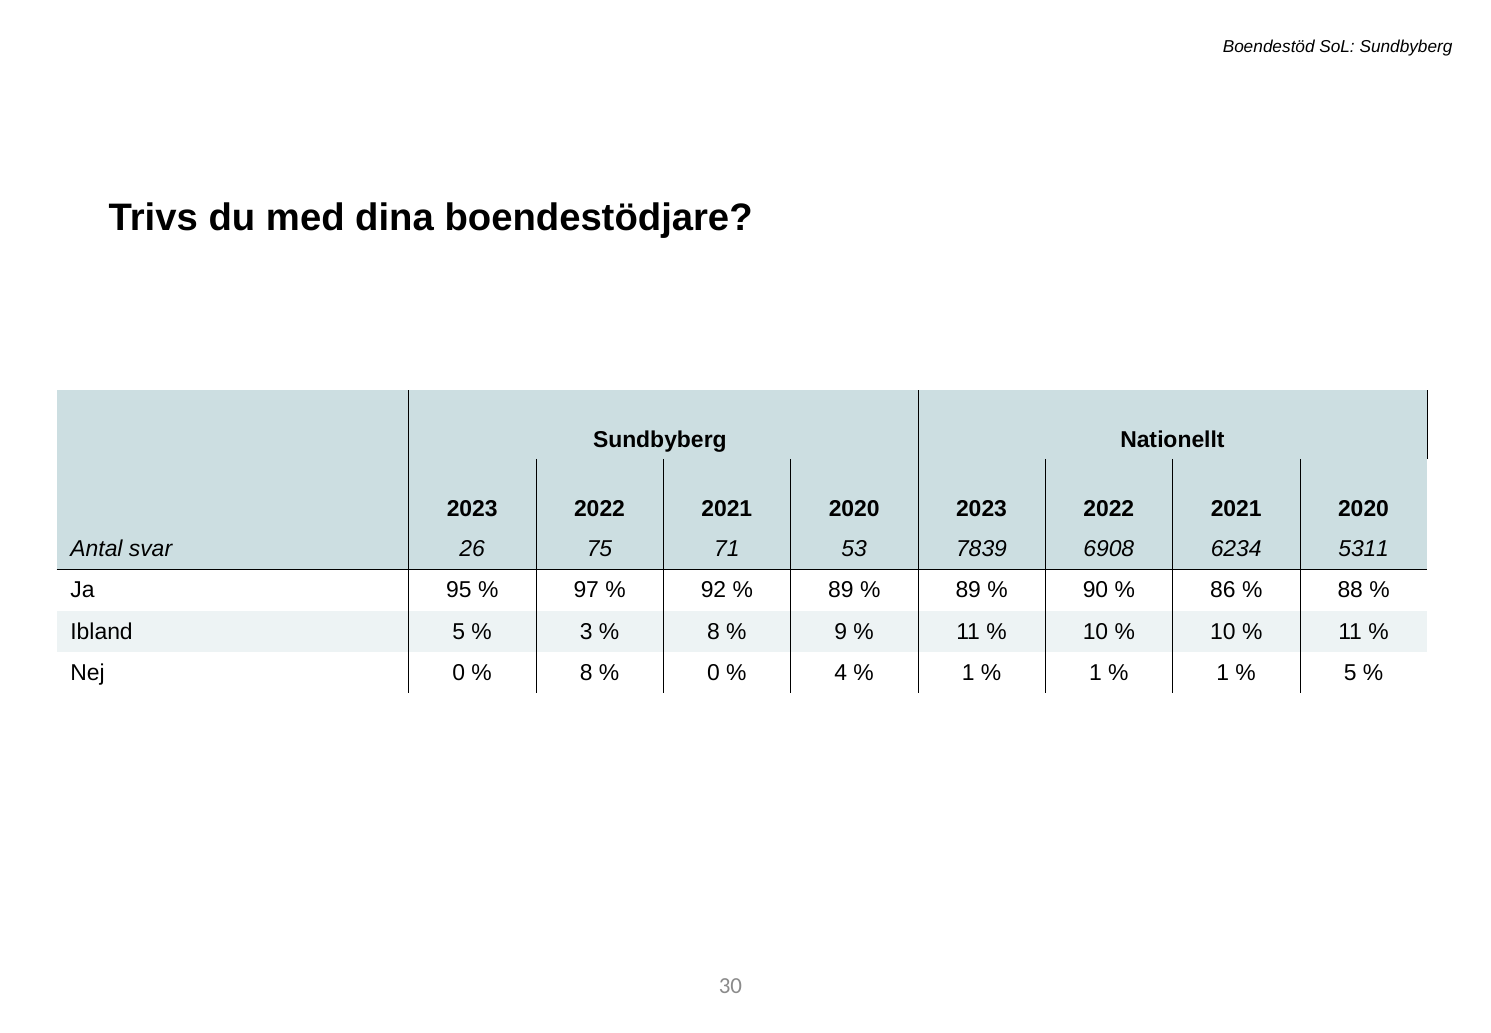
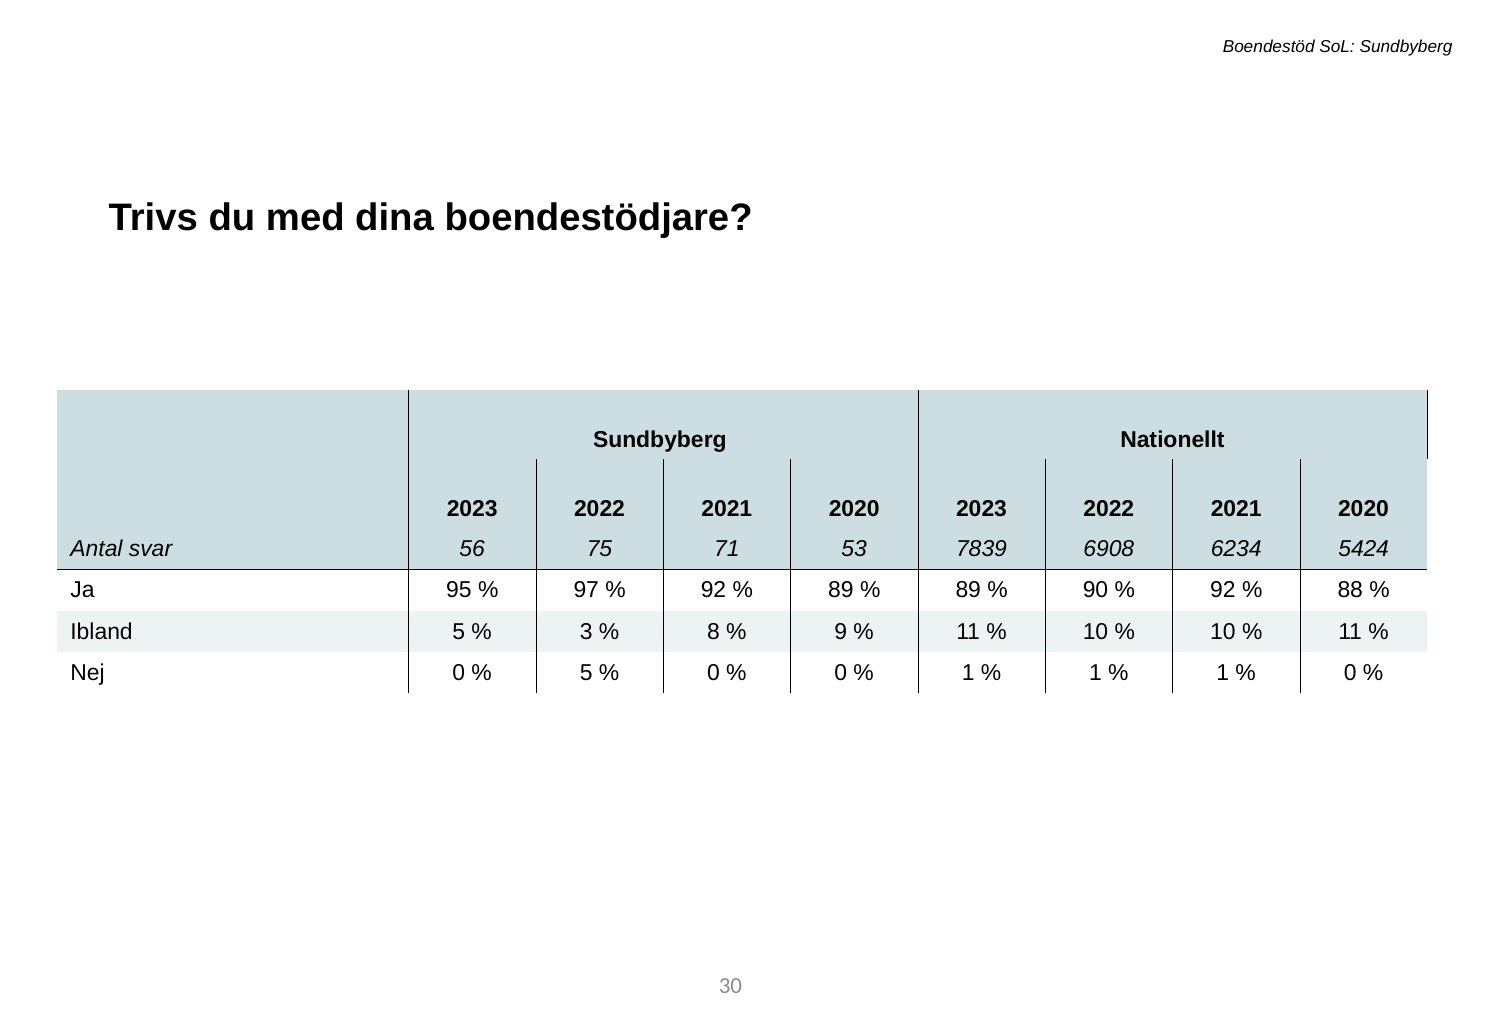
26: 26 -> 56
5311: 5311 -> 5424
86 at (1223, 590): 86 -> 92
8 at (586, 673): 8 -> 5
4 at (841, 673): 4 -> 0
5 at (1350, 673): 5 -> 0
